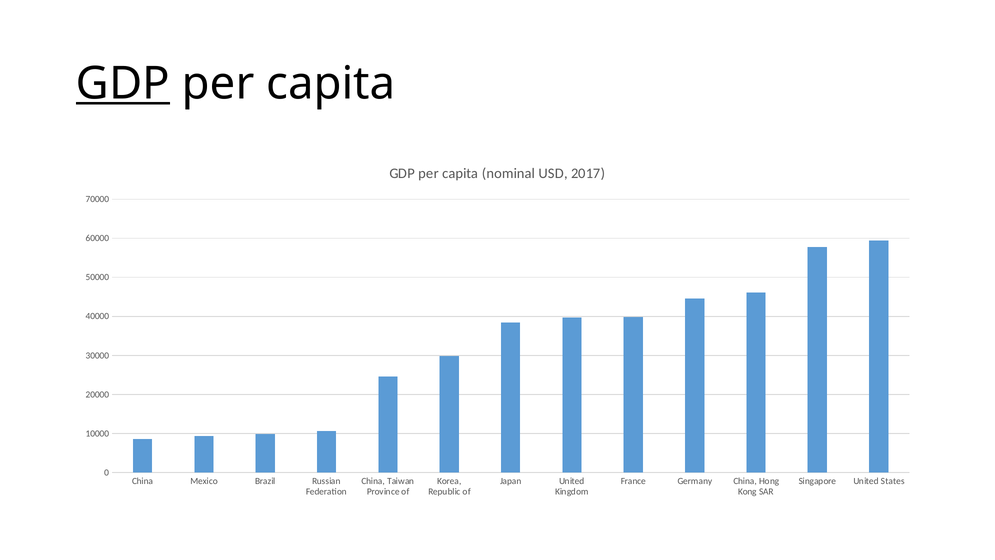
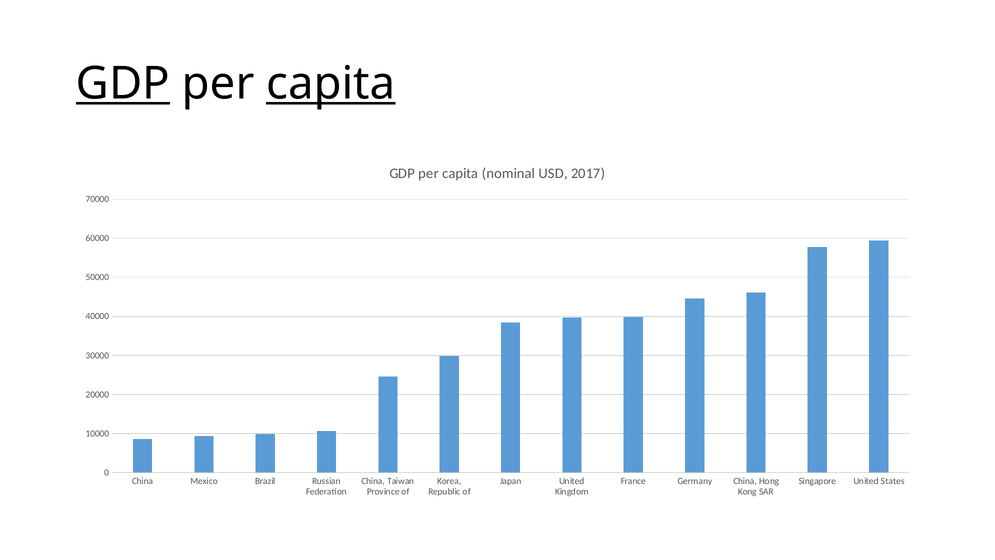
capita at (331, 84) underline: none -> present
